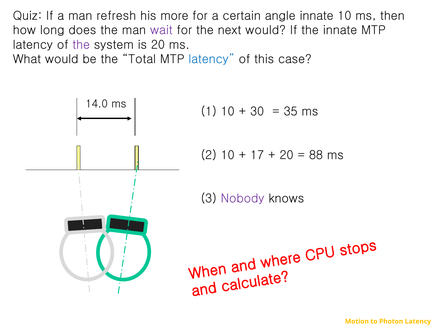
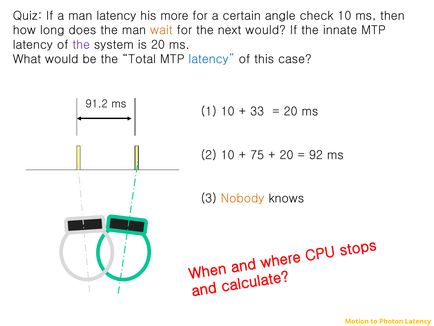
man refresh: refresh -> latency
angle innate: innate -> check
wait colour: purple -> orange
14.0: 14.0 -> 91.2
30: 30 -> 33
35 at (291, 111): 35 -> 20
17: 17 -> 75
88: 88 -> 92
Nobody colour: purple -> orange
